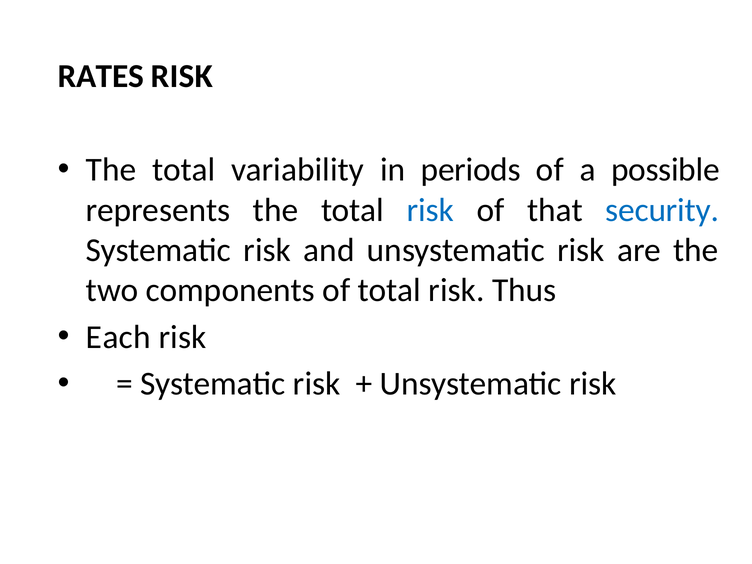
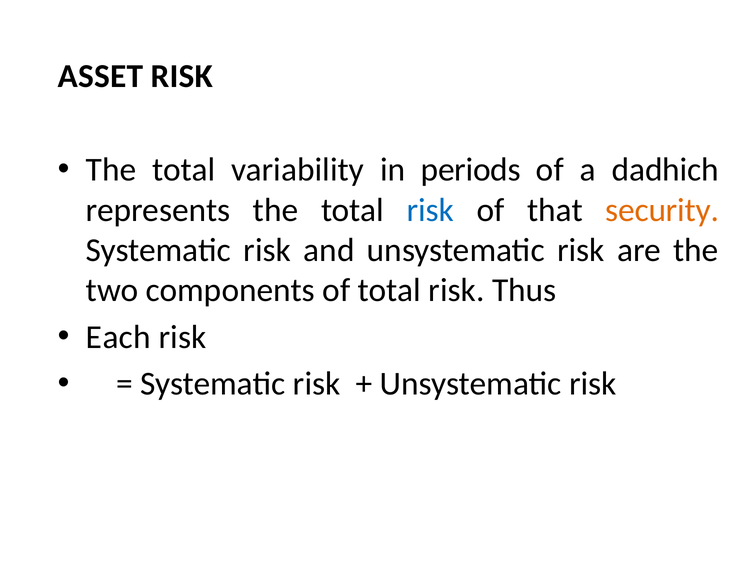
RATES: RATES -> ASSET
possible: possible -> dadhich
security colour: blue -> orange
